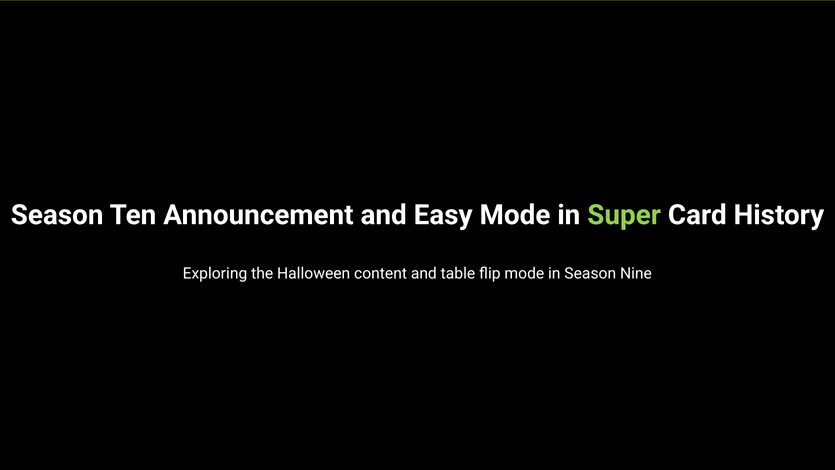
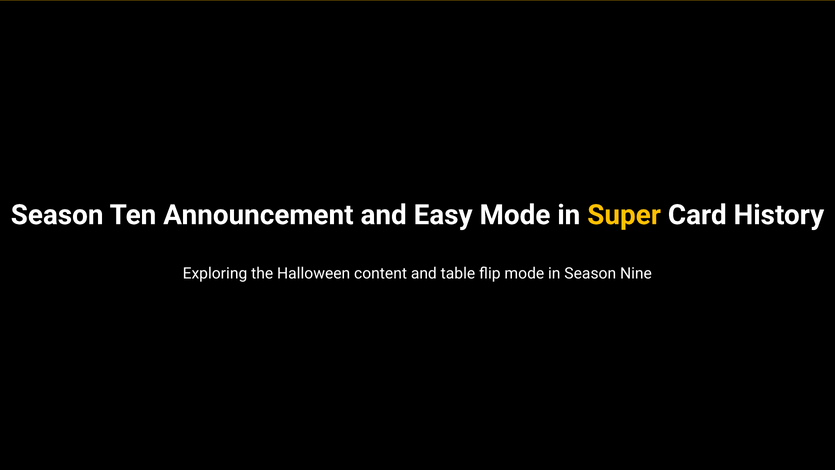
Super colour: light green -> yellow
